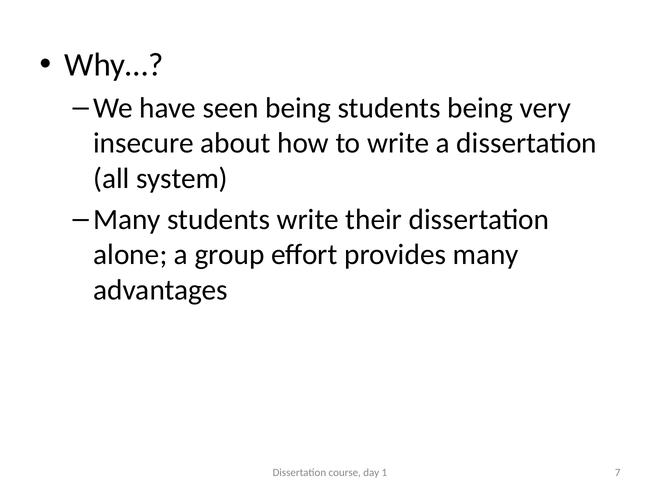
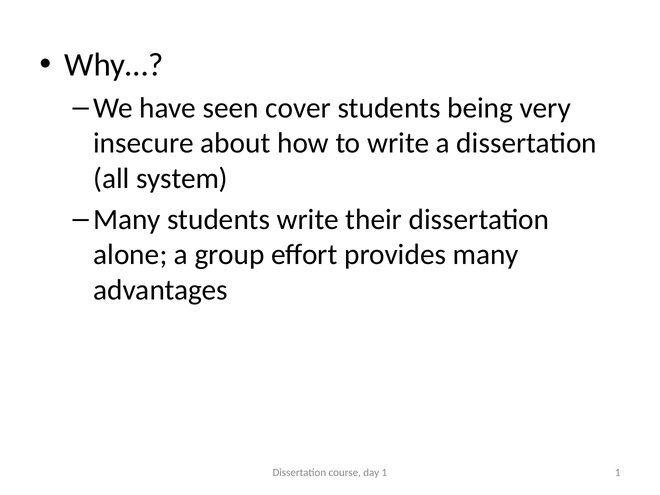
seen being: being -> cover
1 7: 7 -> 1
